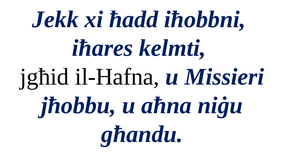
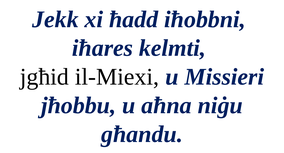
il-Hafna: il-Hafna -> il-Miexi
